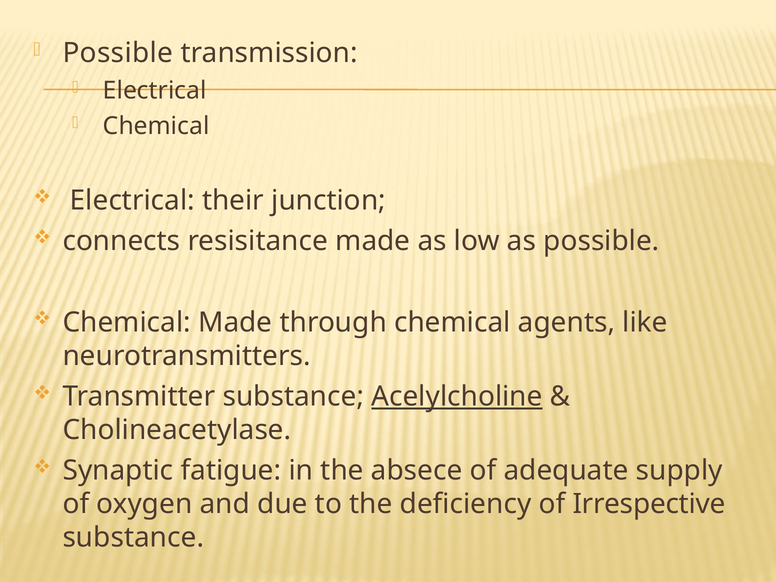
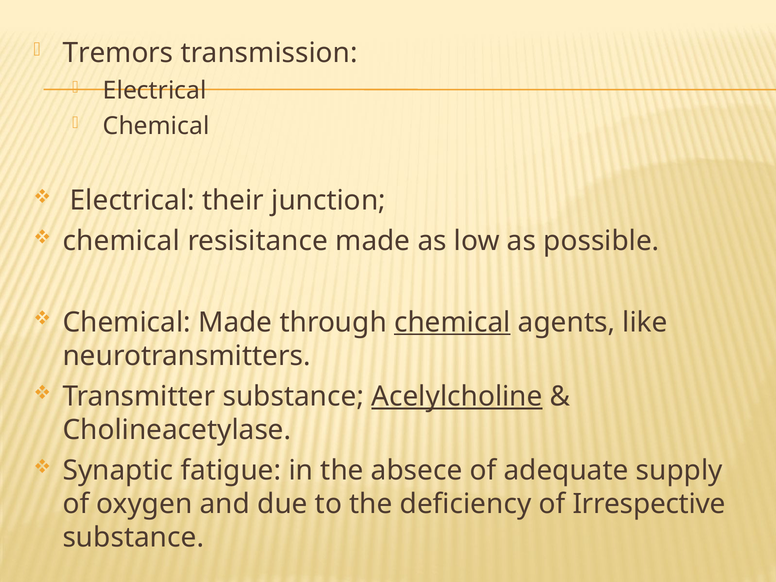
Possible at (118, 53): Possible -> Tremors
connects at (121, 241): connects -> chemical
chemical at (452, 322) underline: none -> present
